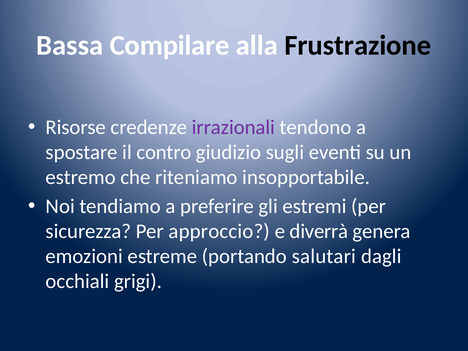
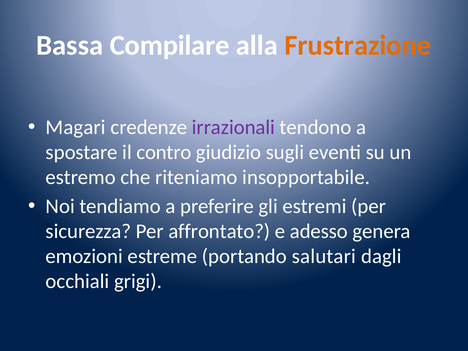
Frustrazione colour: black -> orange
Risorse: Risorse -> Magari
approccio: approccio -> affrontato
diverrà: diverrà -> adesso
